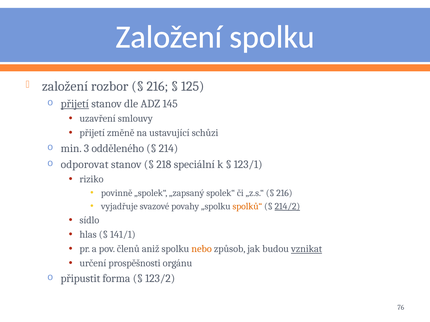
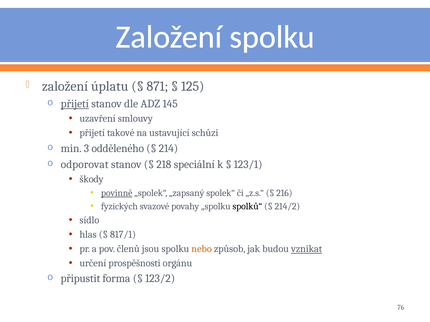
rozbor: rozbor -> úplatu
216 at (157, 87): 216 -> 871
změně: změně -> takové
riziko: riziko -> škody
povinně underline: none -> present
vyjadřuje: vyjadřuje -> fyzických
spolků“ colour: orange -> black
214/2 underline: present -> none
141/1: 141/1 -> 817/1
aniž: aniž -> jsou
